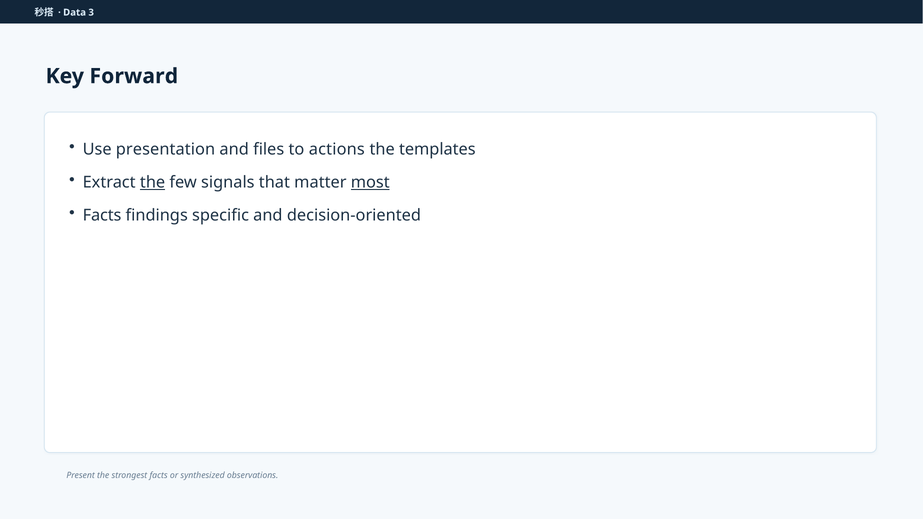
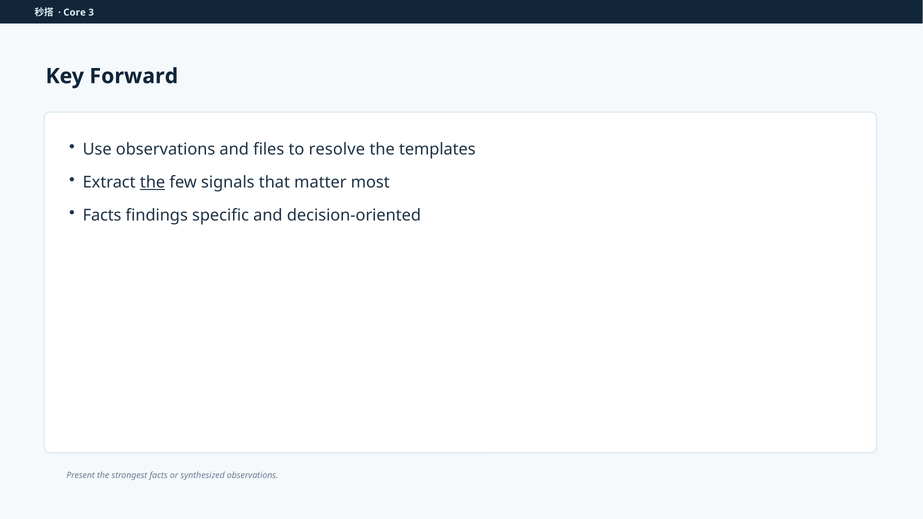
Data: Data -> Core
Use presentation: presentation -> observations
actions: actions -> resolve
most underline: present -> none
